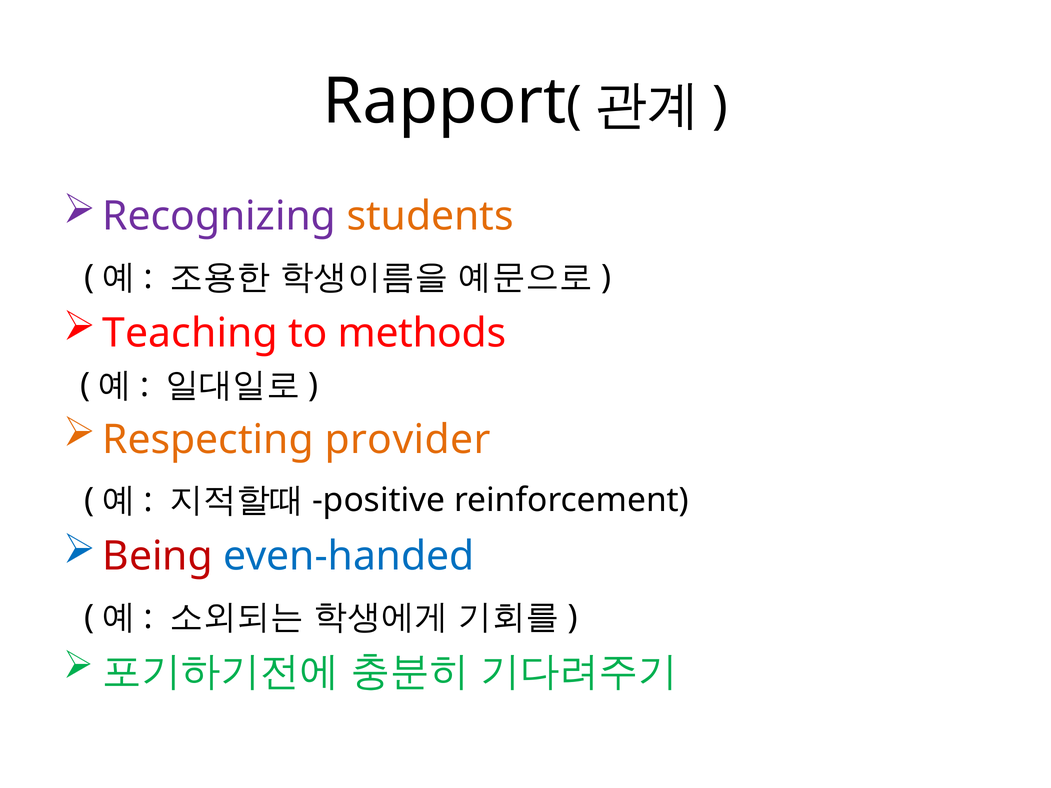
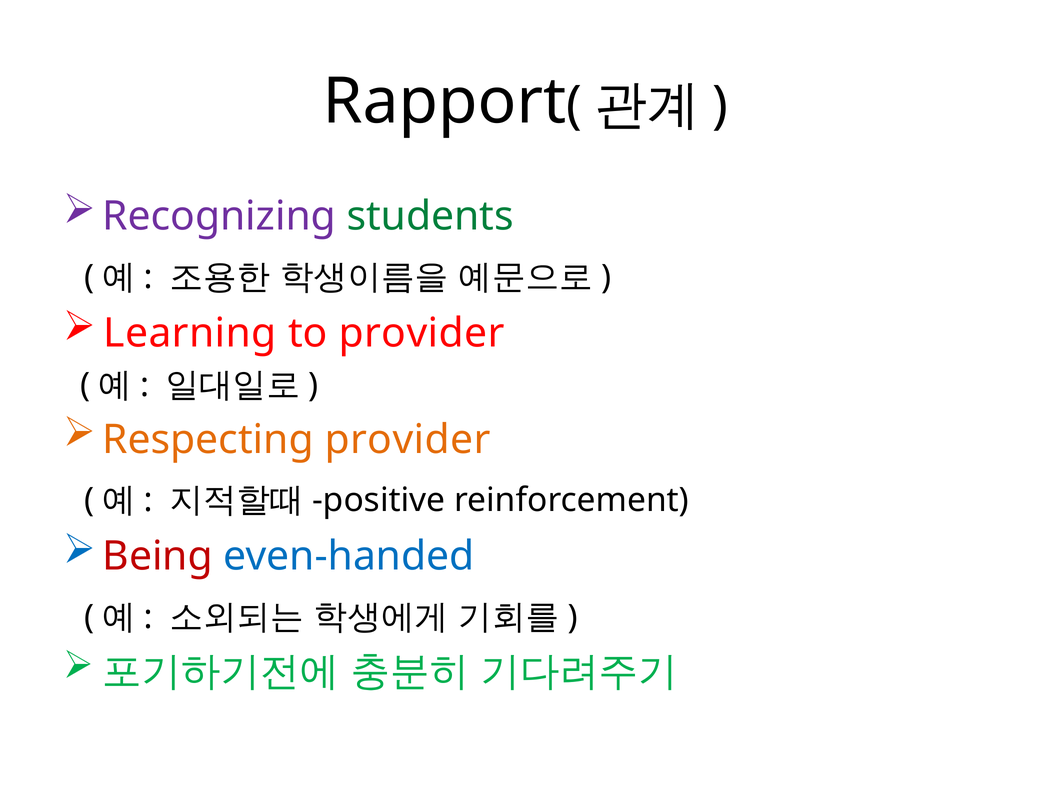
students colour: orange -> green
Teaching: Teaching -> Learning
to methods: methods -> provider
